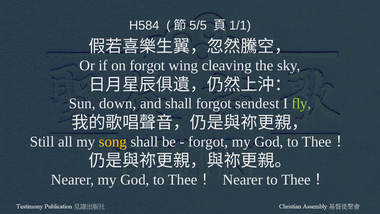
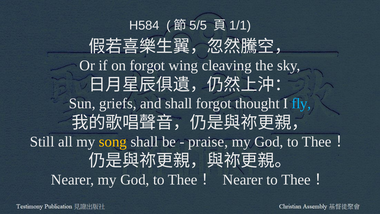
down: down -> griefs
sendest: sendest -> thought
fly colour: light green -> light blue
forgot at (208, 141): forgot -> praise
